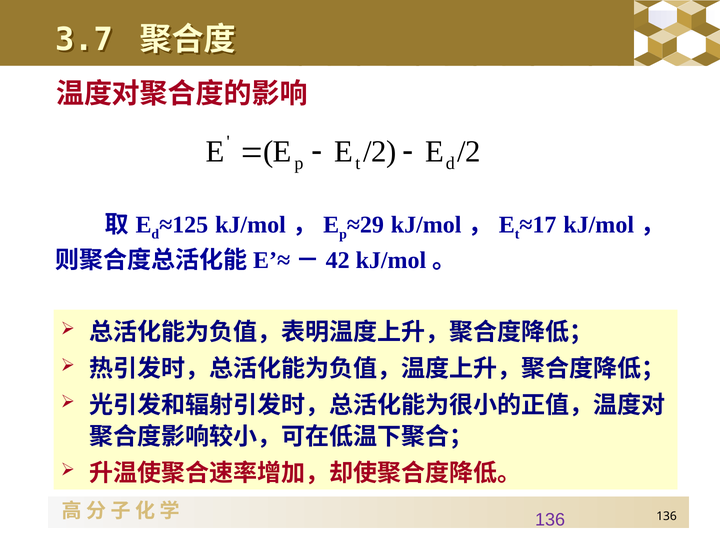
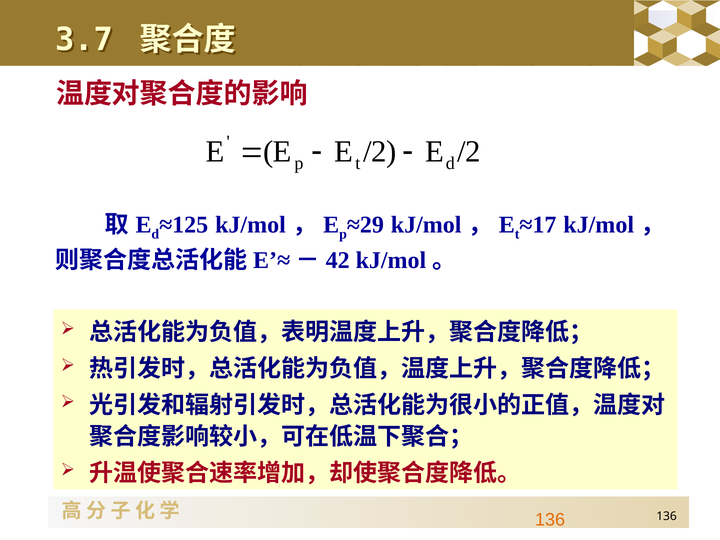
136 at (550, 520) colour: purple -> orange
